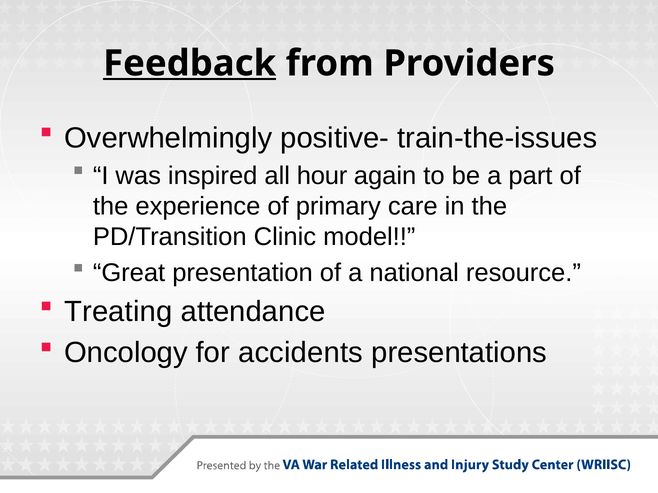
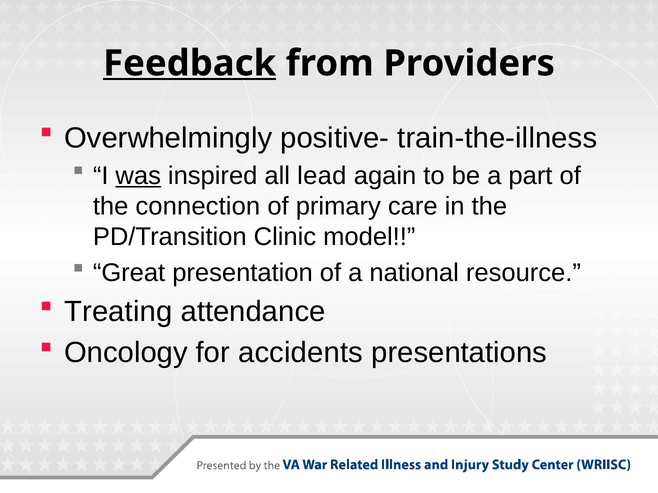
train-the-issues: train-the-issues -> train-the-illness
was underline: none -> present
hour: hour -> lead
experience: experience -> connection
